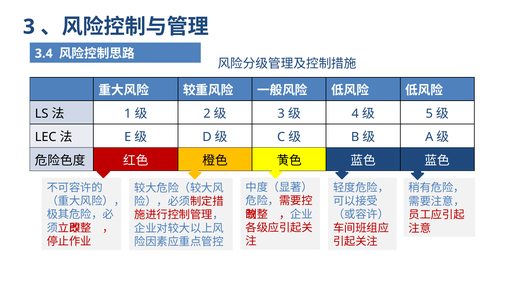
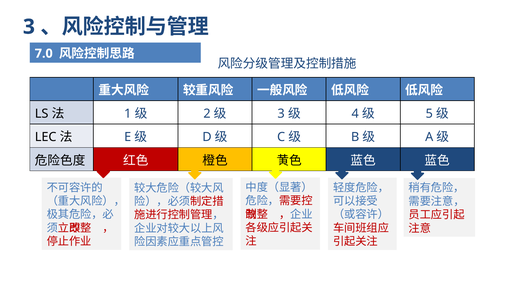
3.4: 3.4 -> 7.0
